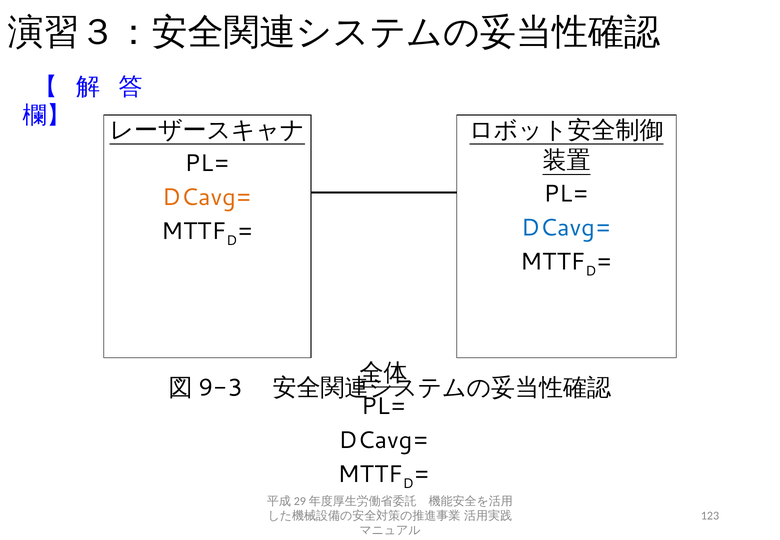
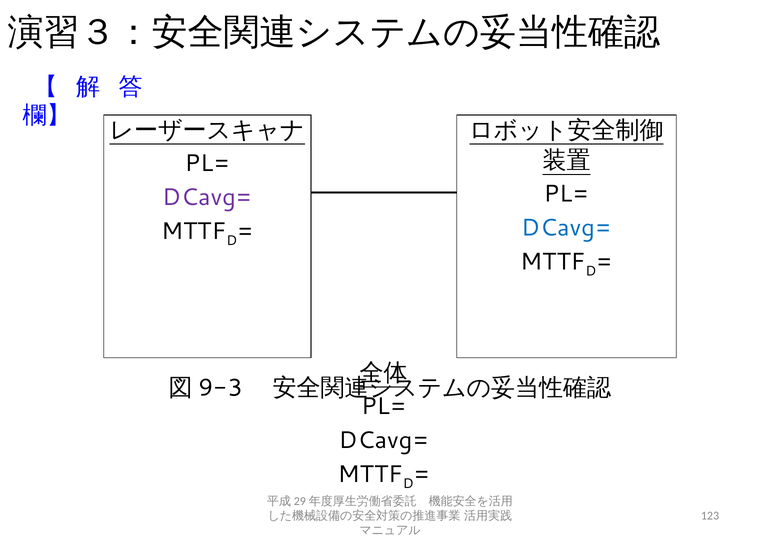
DCavg= at (207, 198) colour: orange -> purple
